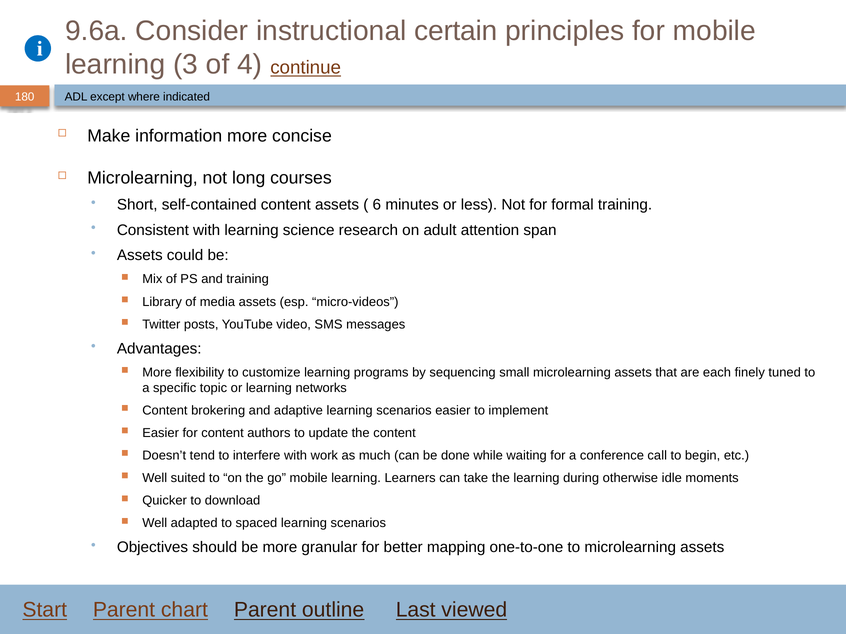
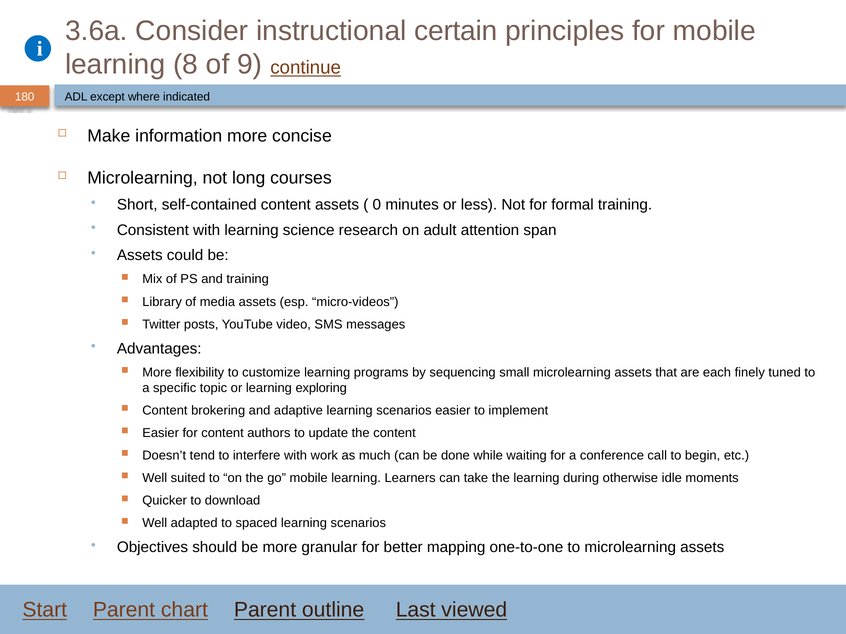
9.6a: 9.6a -> 3.6a
3: 3 -> 8
4: 4 -> 9
6: 6 -> 0
networks: networks -> exploring
